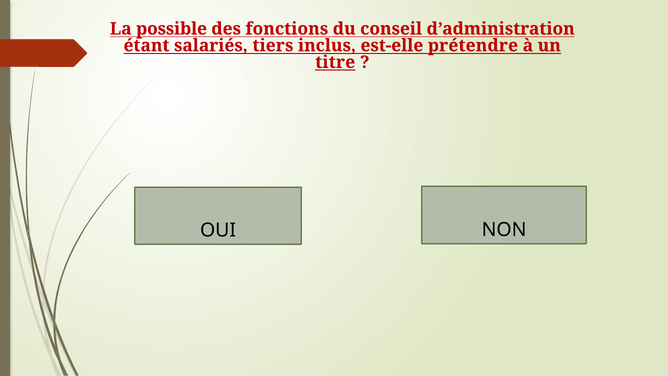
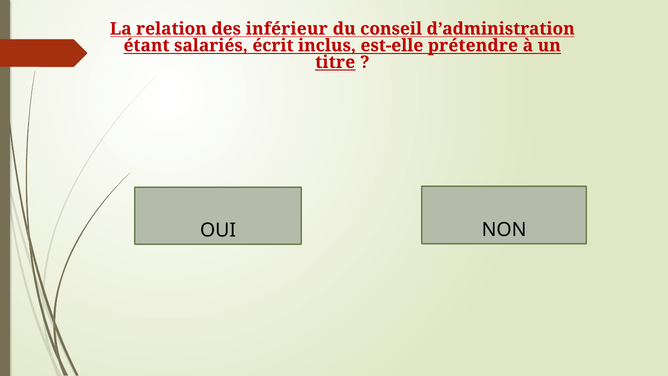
possible: possible -> relation
fonctions: fonctions -> inférieur
tiers: tiers -> écrit
